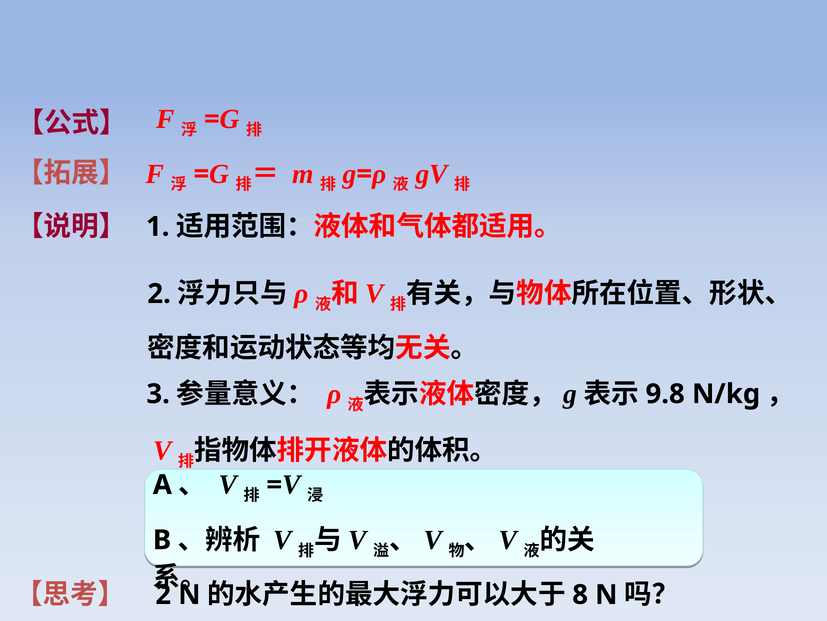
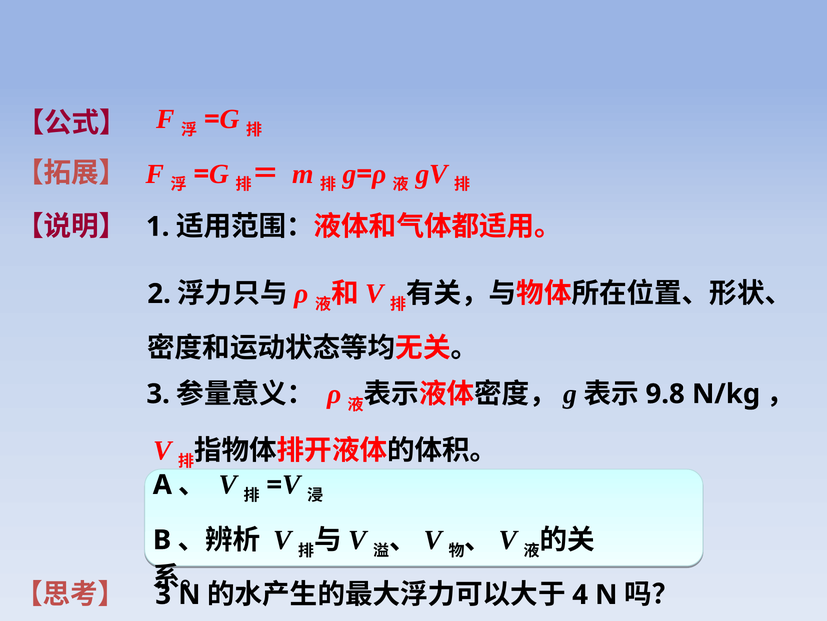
2 at (163, 594): 2 -> 3
8: 8 -> 4
